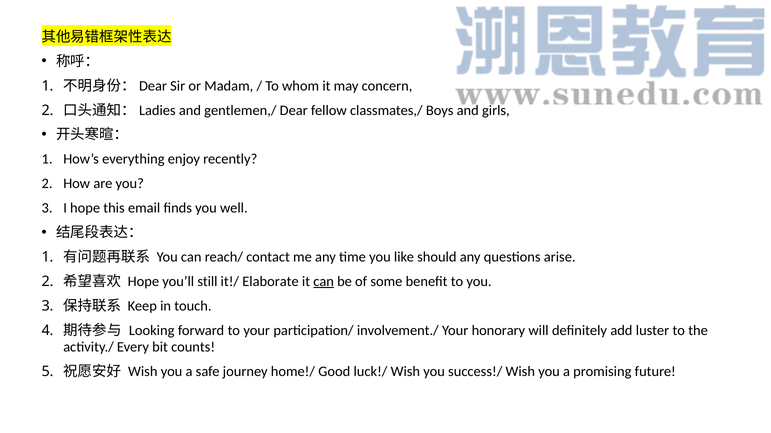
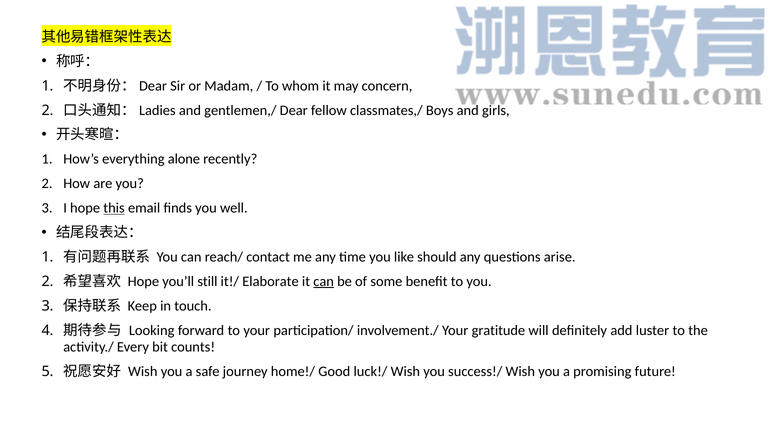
enjoy: enjoy -> alone
this underline: none -> present
honorary: honorary -> gratitude
